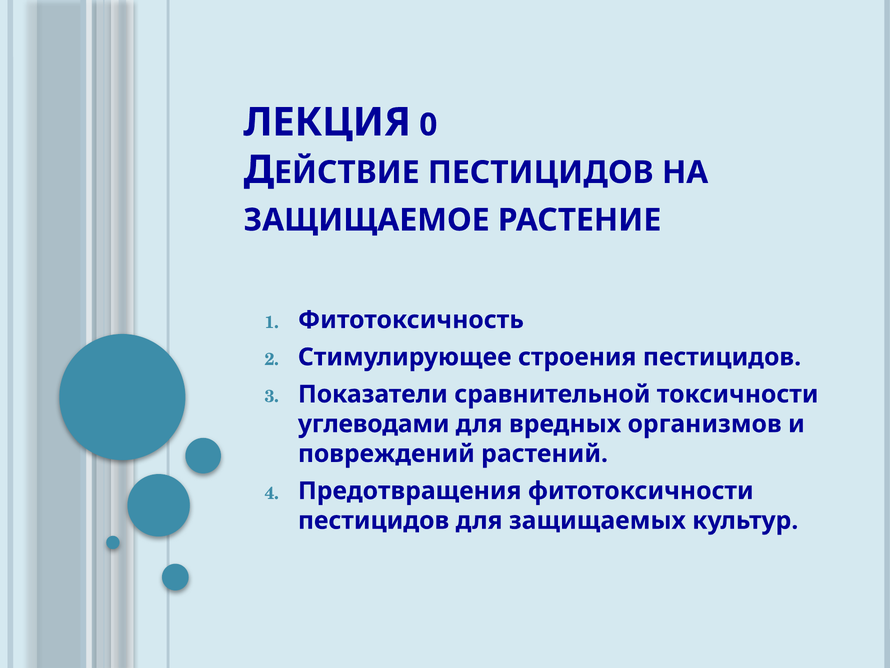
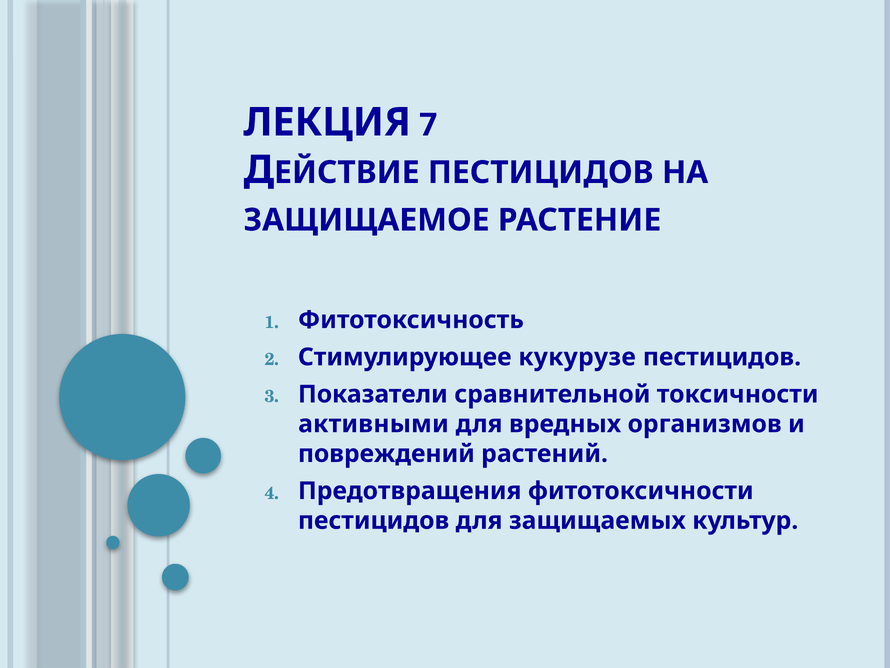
0: 0 -> 7
строения: строения -> кукурузе
углеводами: углеводами -> активными
